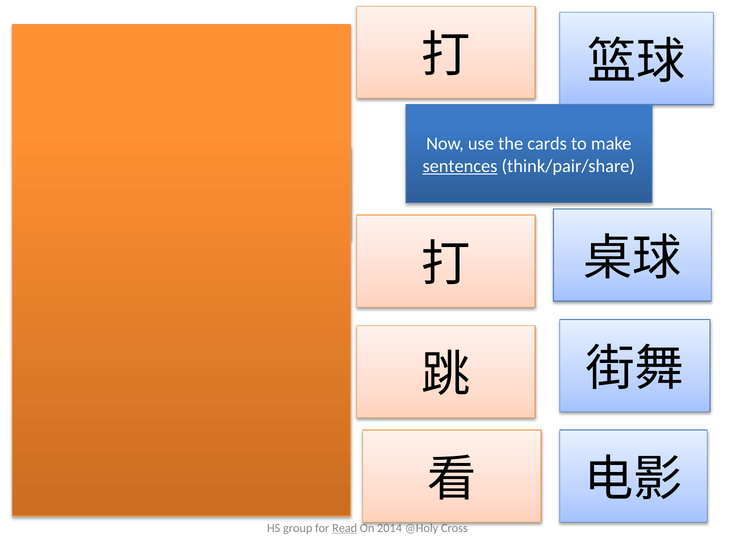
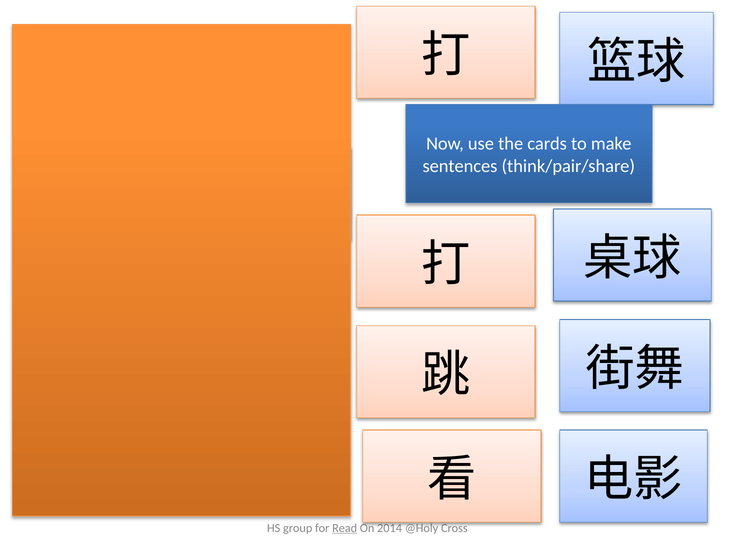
sentences underline: present -> none
